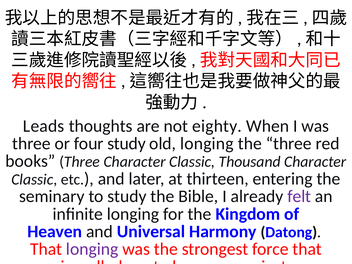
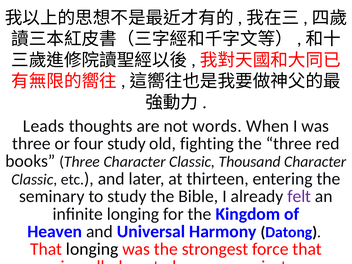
eighty: eighty -> words
old longing: longing -> fighting
longing at (92, 249) colour: purple -> black
